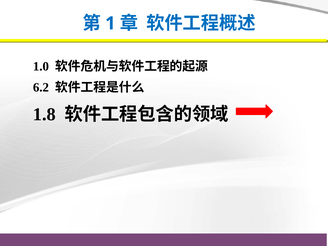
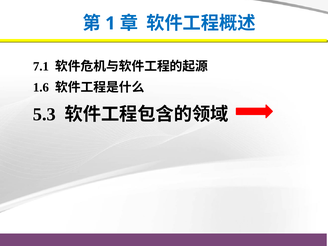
1.0: 1.0 -> 7.1
6.2: 6.2 -> 1.6
1.8: 1.8 -> 5.3
